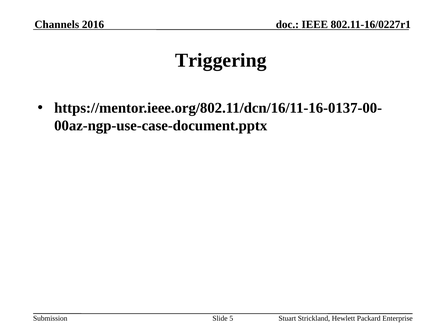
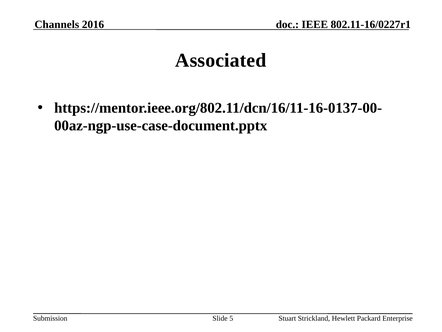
Triggering: Triggering -> Associated
